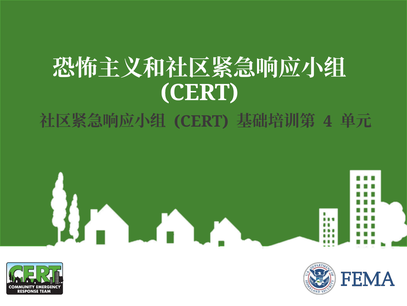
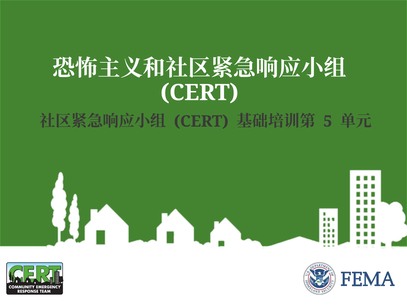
4: 4 -> 5
